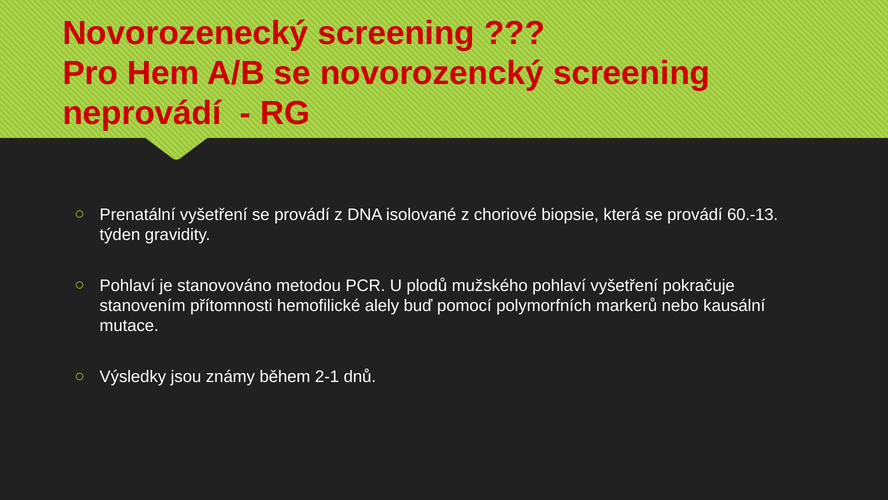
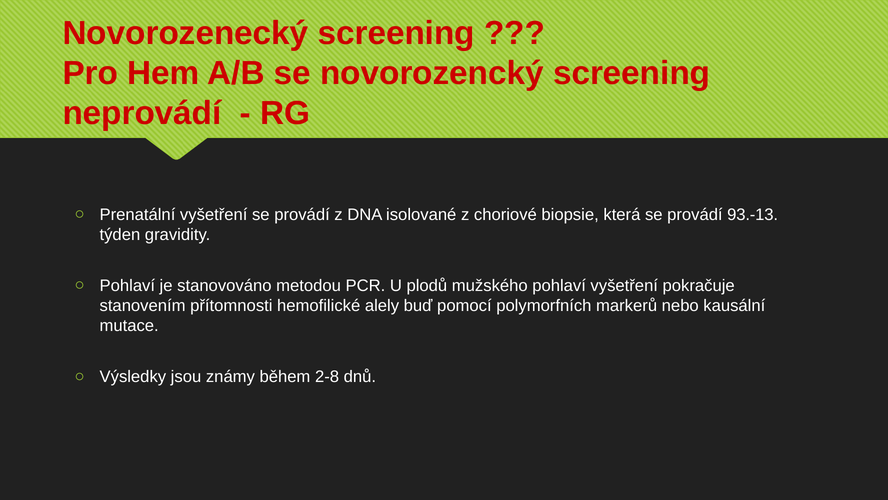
60.-13: 60.-13 -> 93.-13
2-1: 2-1 -> 2-8
